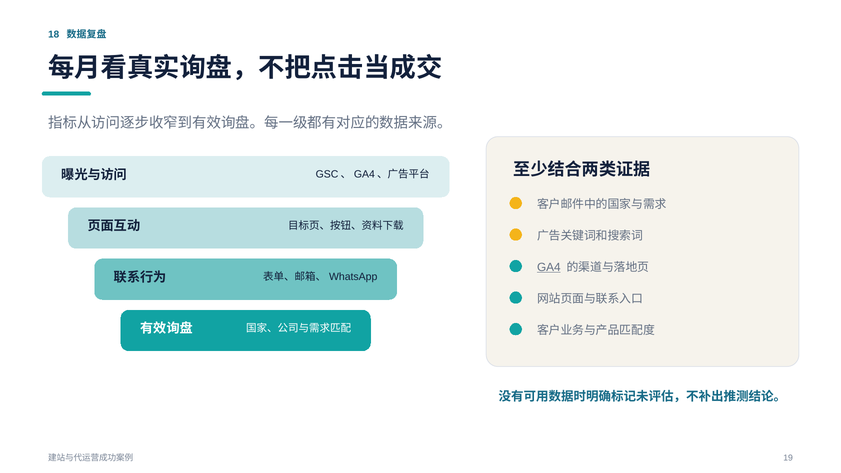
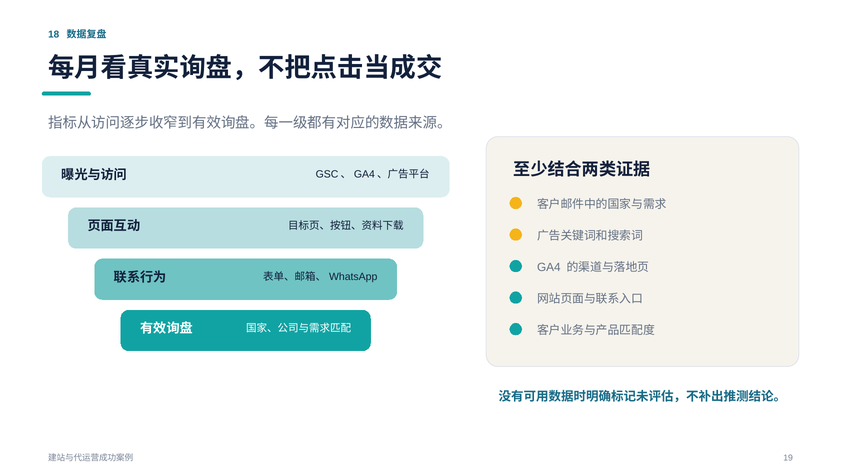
GA4 underline: present -> none
